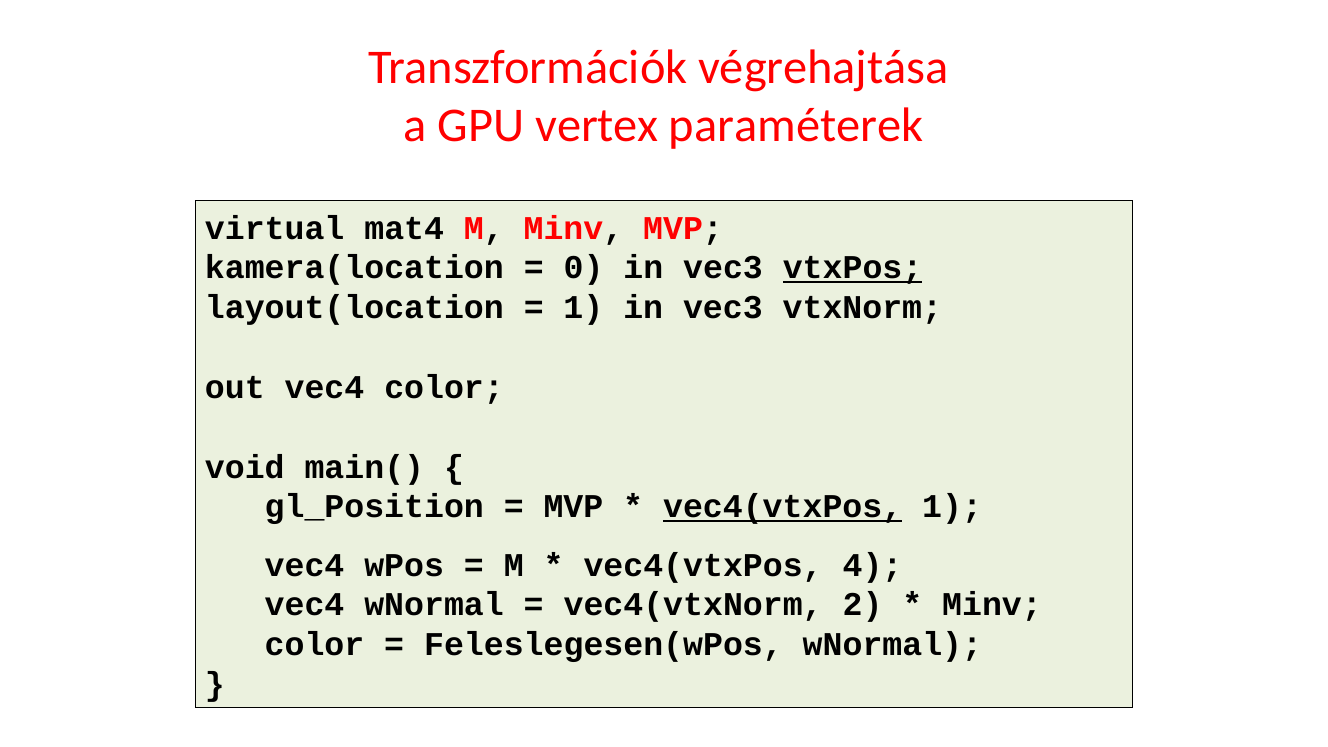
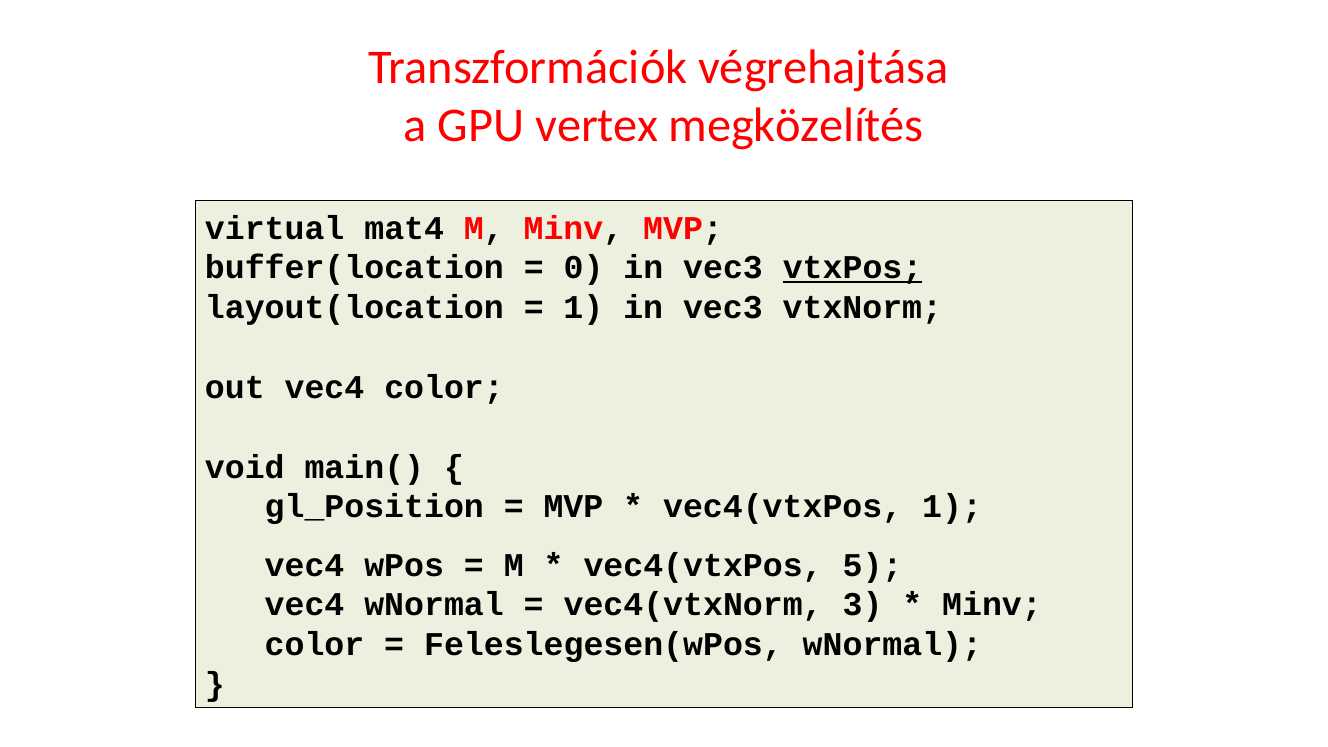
paraméterek: paraméterek -> megközelítés
kamera(location: kamera(location -> buffer(location
vec4(vtxPos at (783, 507) underline: present -> none
4: 4 -> 5
2: 2 -> 3
